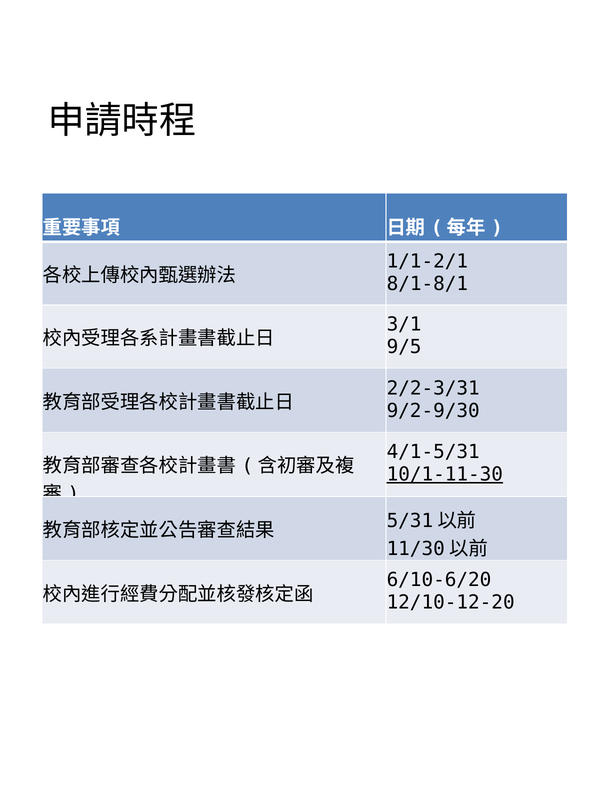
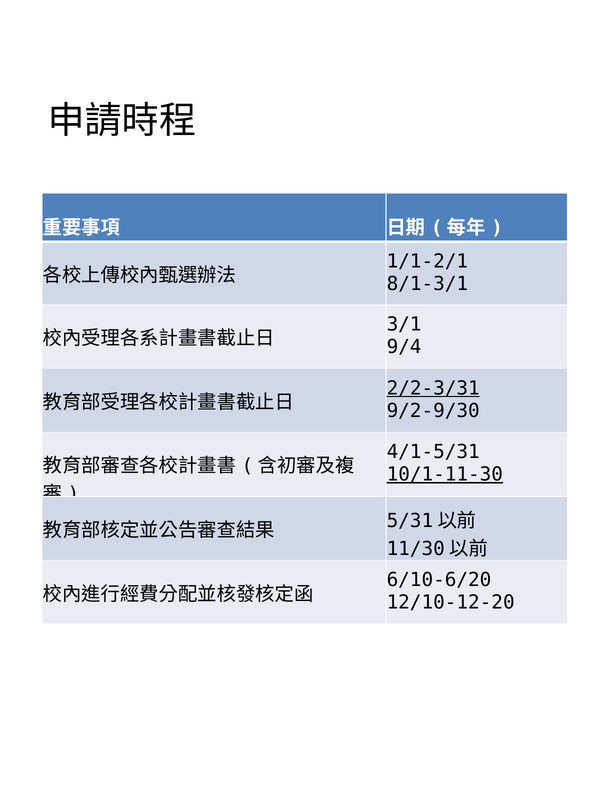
8/1-8/1: 8/1-8/1 -> 8/1-3/1
9/5: 9/5 -> 9/4
2/2-3/31 underline: none -> present
